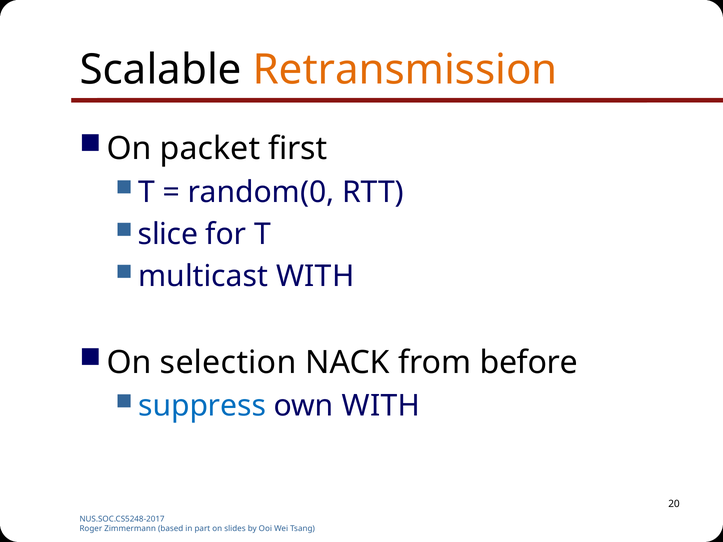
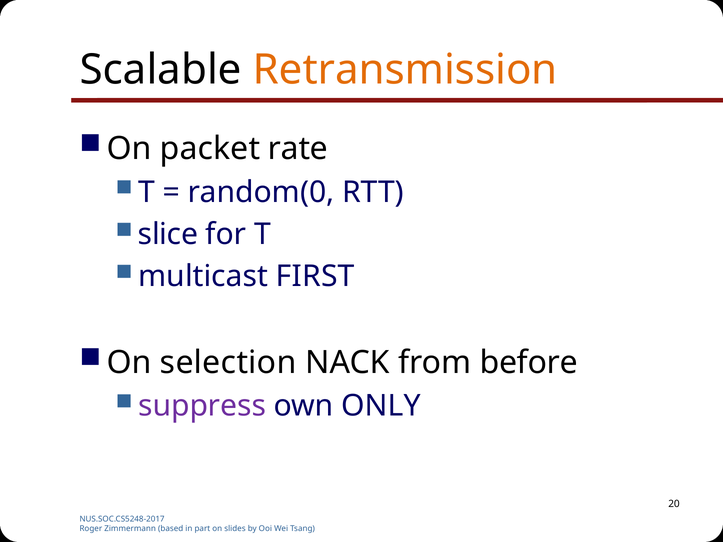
first: first -> rate
multicast WITH: WITH -> FIRST
suppress colour: blue -> purple
own WITH: WITH -> ONLY
